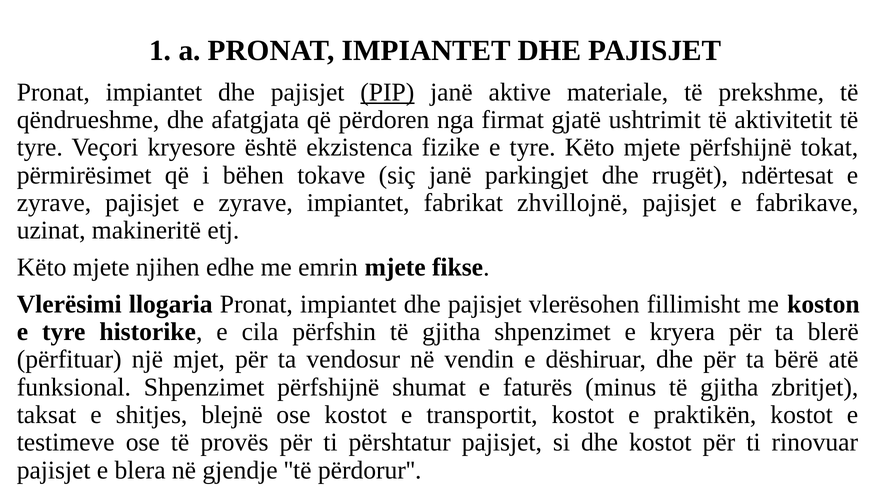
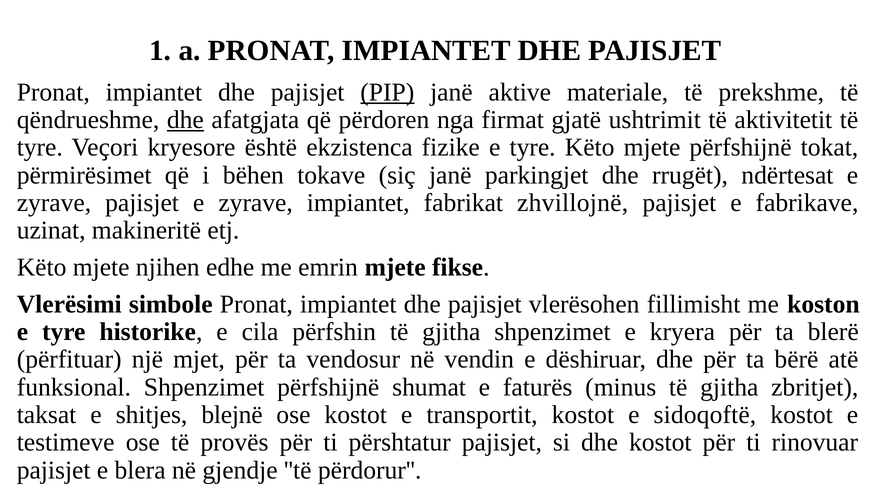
dhe at (185, 120) underline: none -> present
llogaria: llogaria -> simbole
praktikën: praktikën -> sidoqoftë
